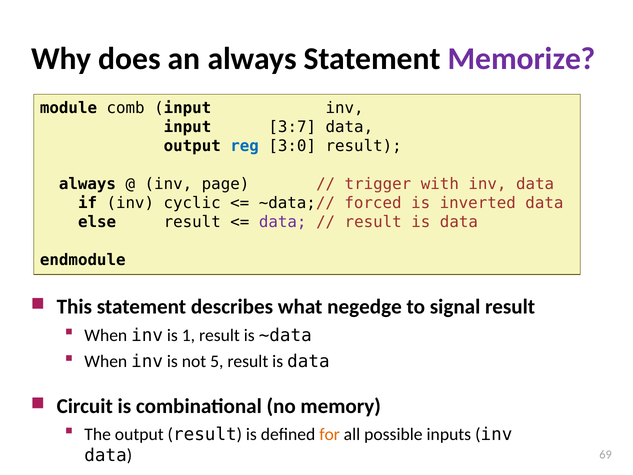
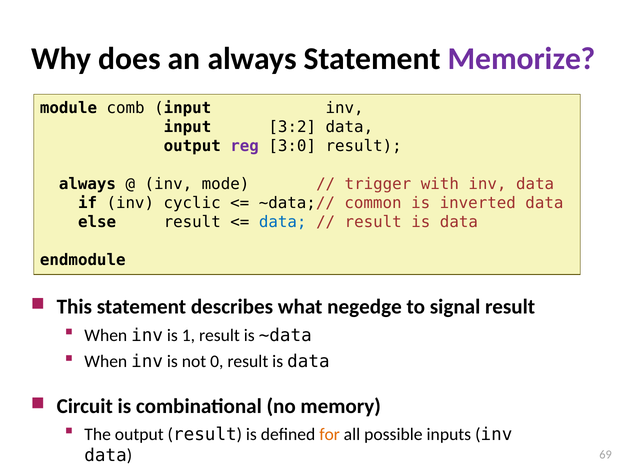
3:7: 3:7 -> 3:2
reg colour: blue -> purple
page: page -> mode
forced: forced -> common
data at (283, 222) colour: purple -> blue
5: 5 -> 0
